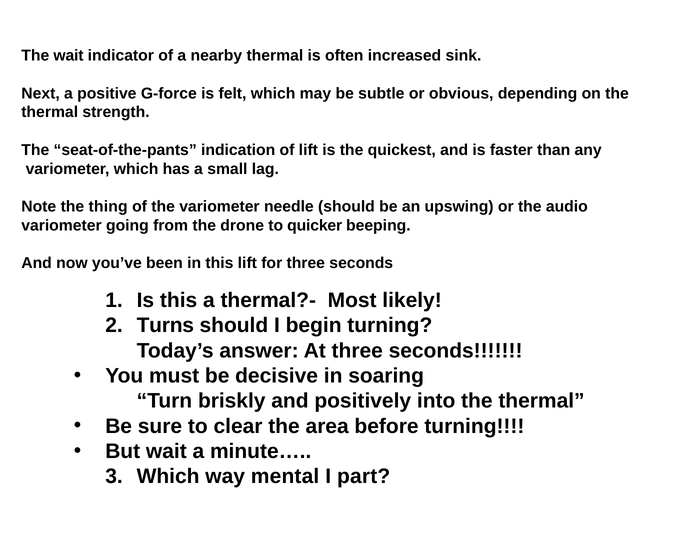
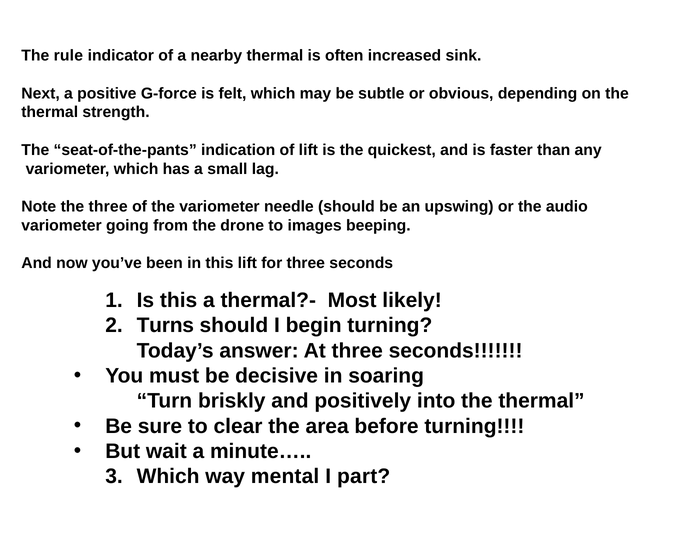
The wait: wait -> rule
the thing: thing -> three
quicker: quicker -> images
